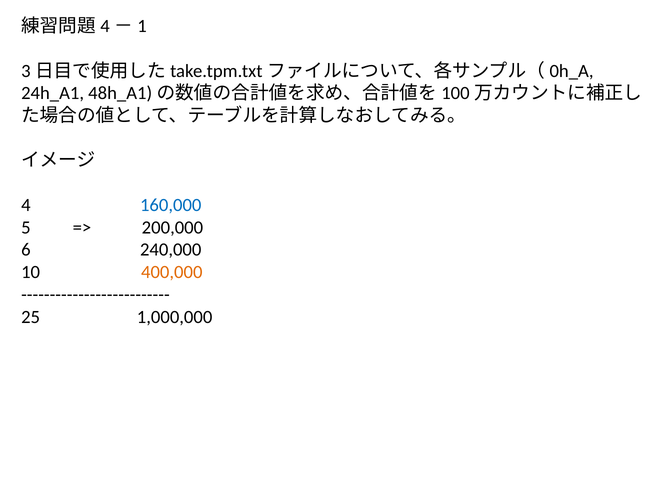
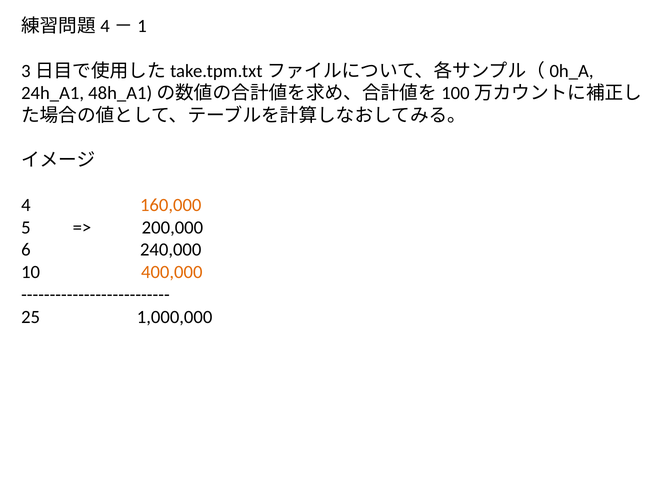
160,000 colour: blue -> orange
